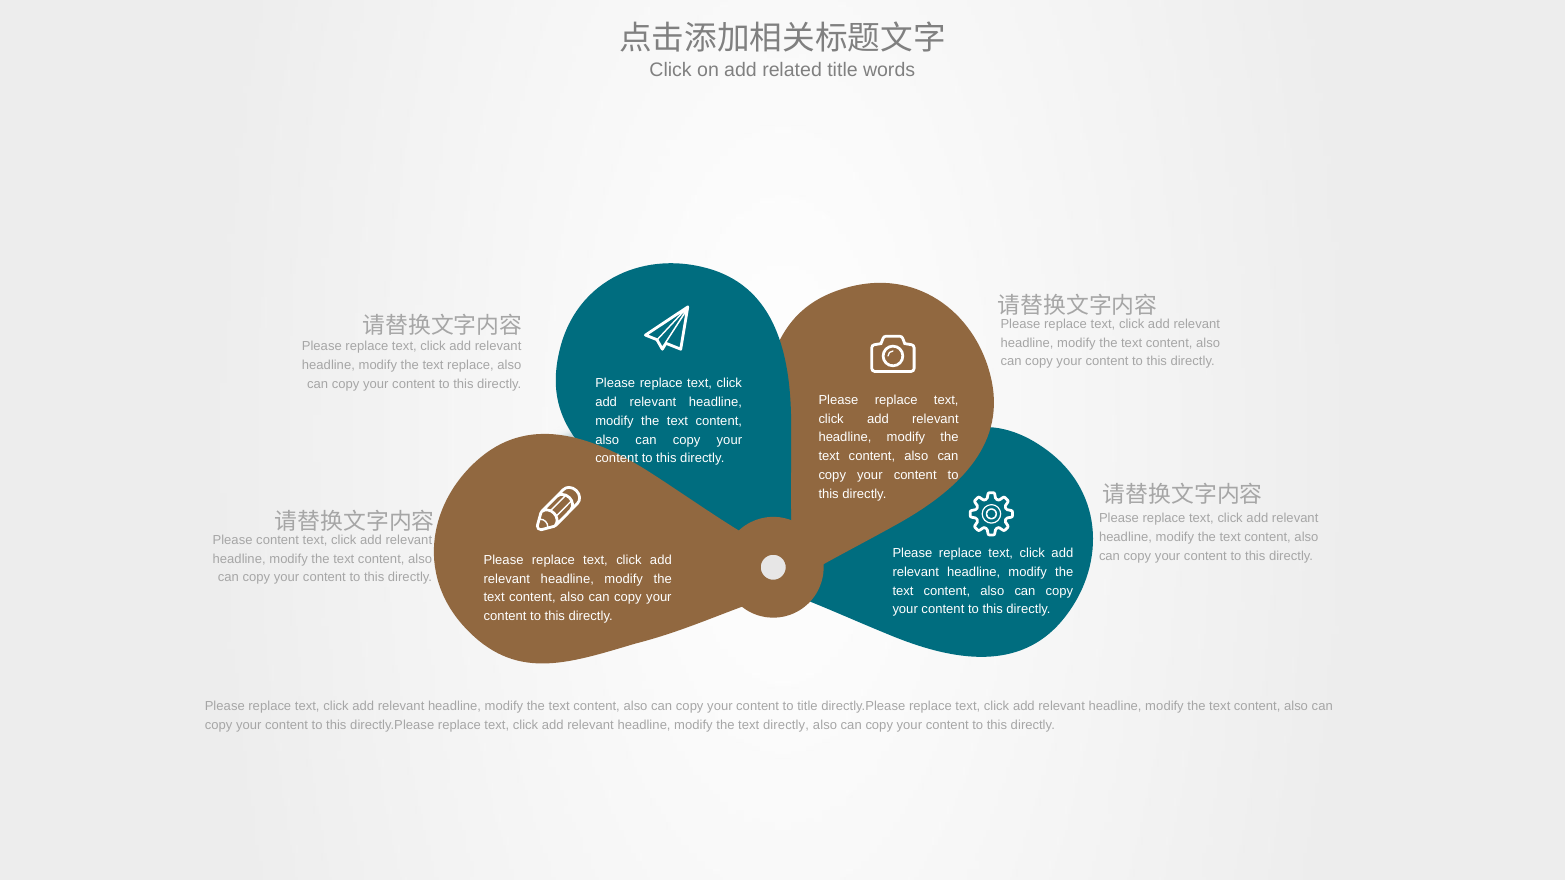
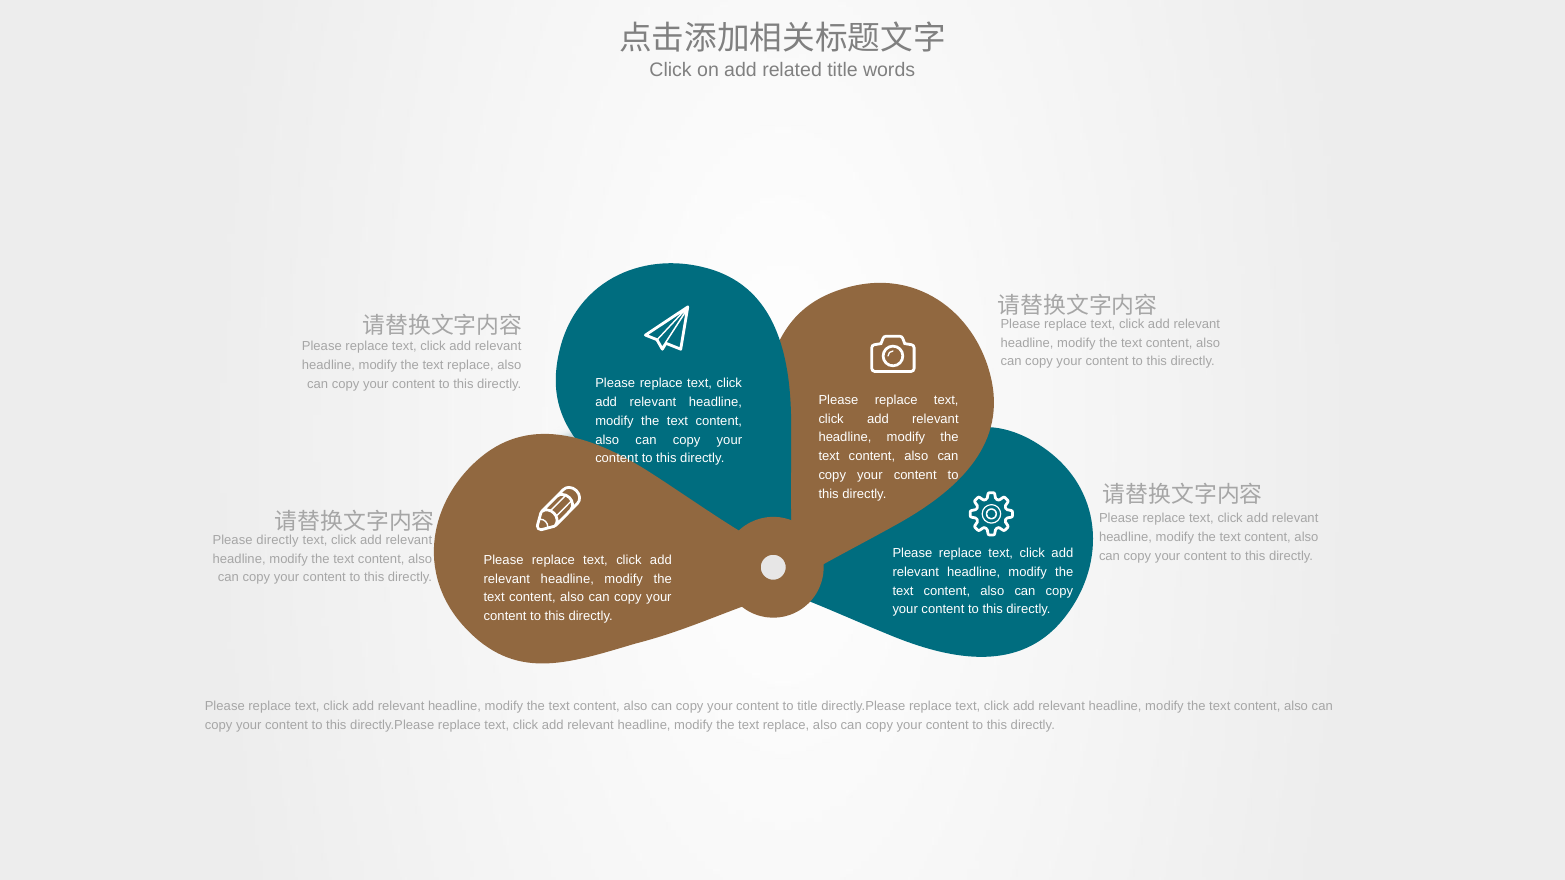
Please content: content -> directly
directly at (786, 725): directly -> replace
